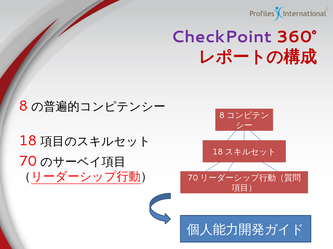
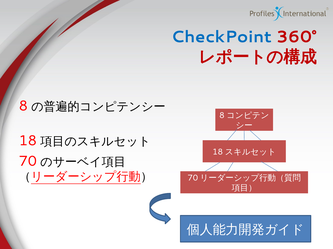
CheckPoint colour: purple -> blue
